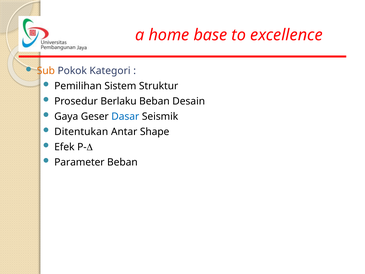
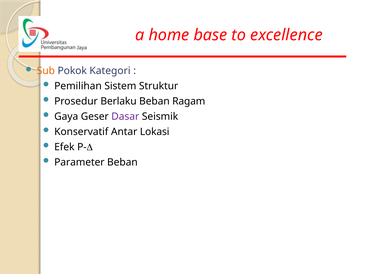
Desain: Desain -> Ragam
Dasar colour: blue -> purple
Ditentukan: Ditentukan -> Konservatif
Shape: Shape -> Lokasi
